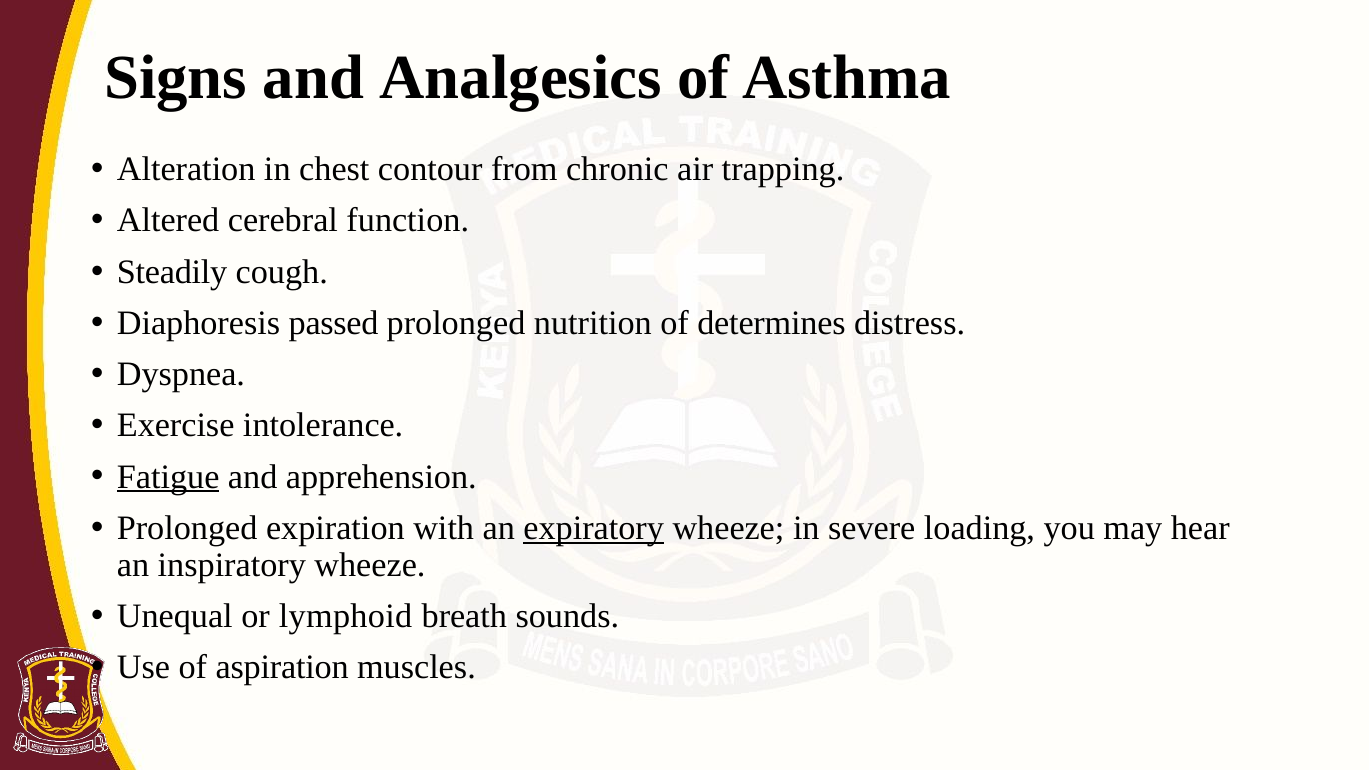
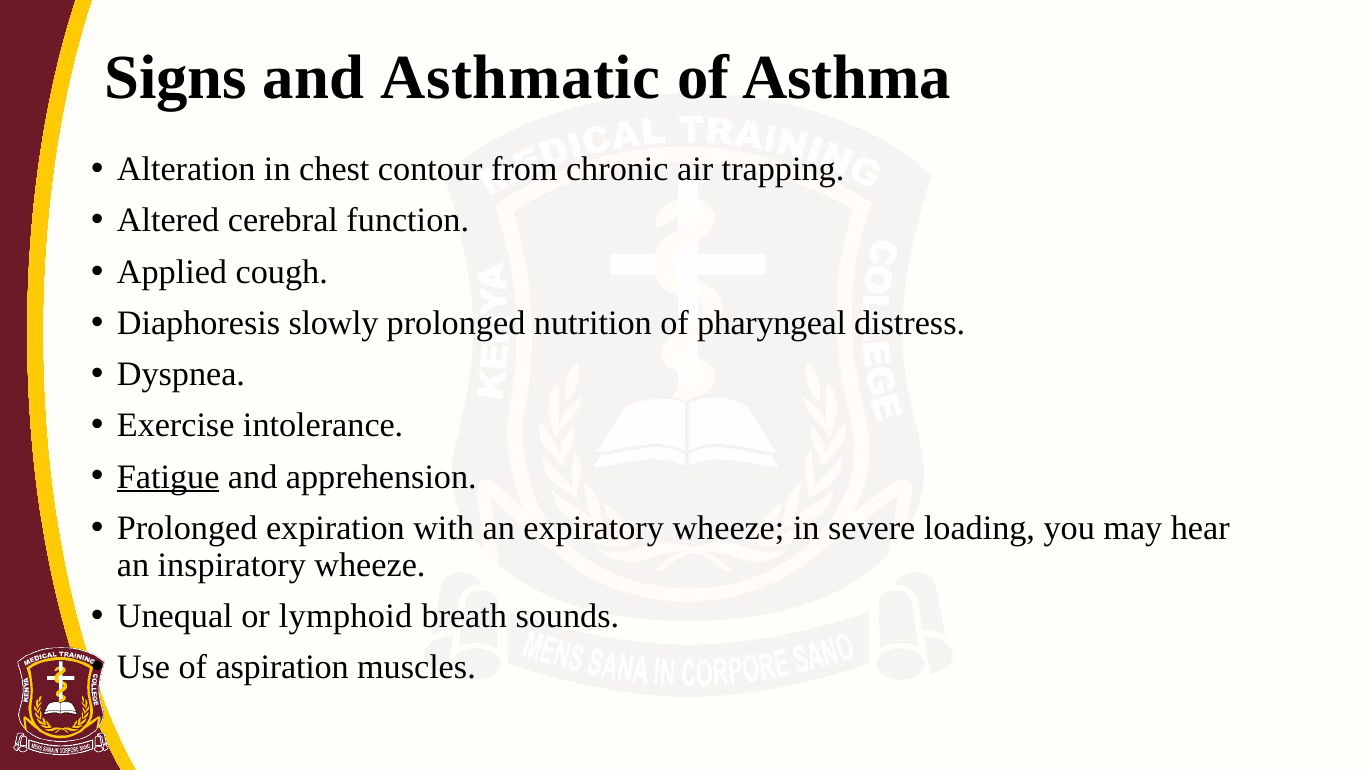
Analgesics: Analgesics -> Asthmatic
Steadily: Steadily -> Applied
passed: passed -> slowly
determines: determines -> pharyngeal
expiratory underline: present -> none
